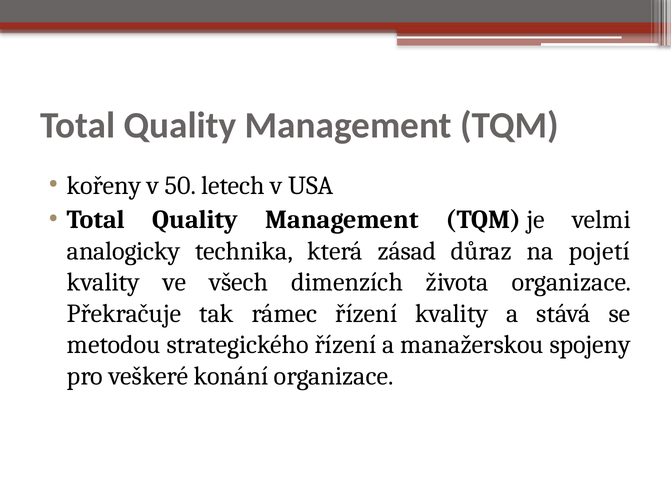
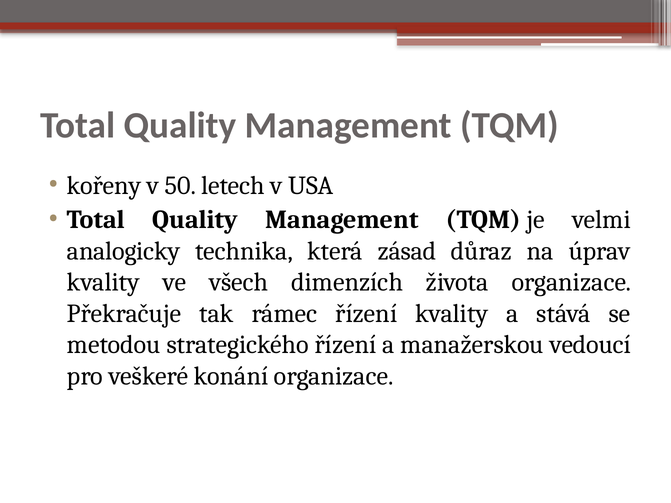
pojetí: pojetí -> úprav
spojeny: spojeny -> vedoucí
